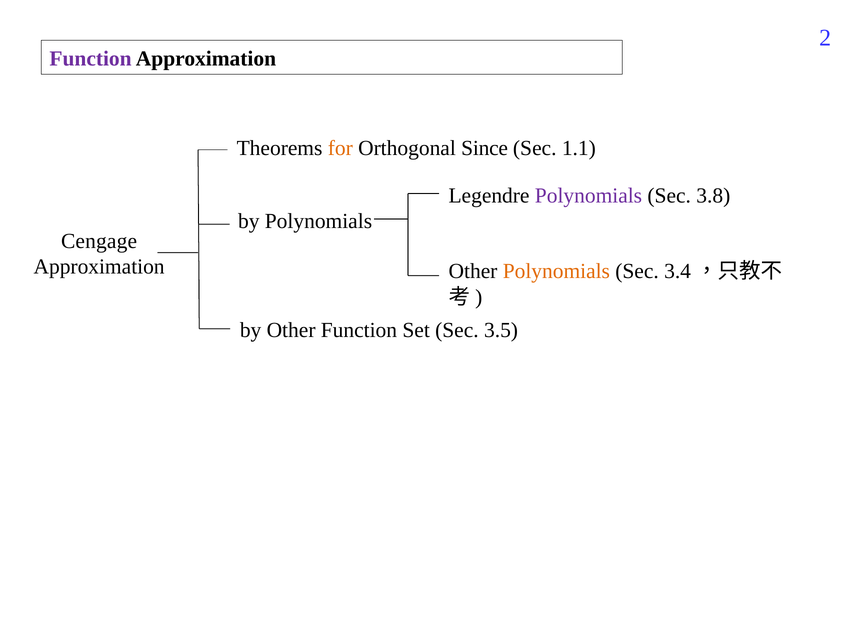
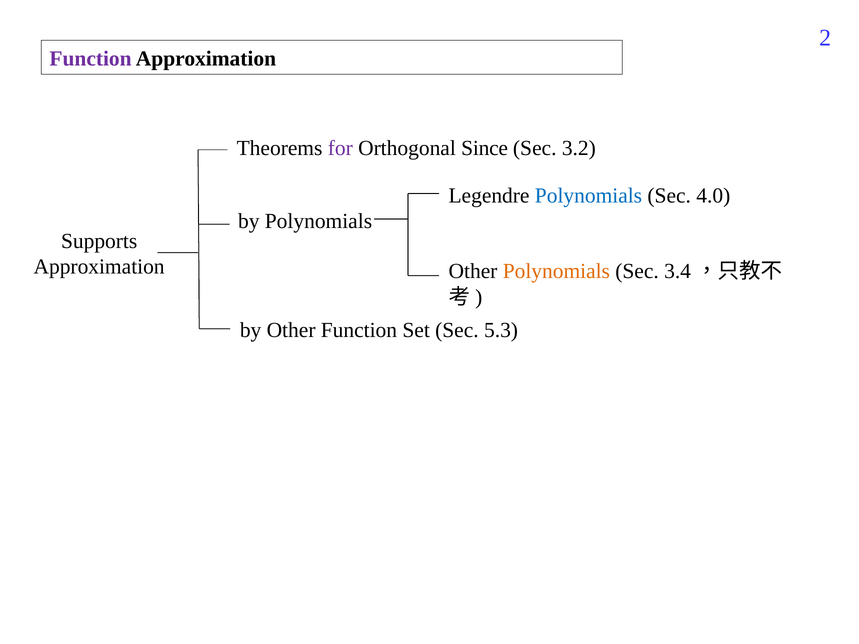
for colour: orange -> purple
1.1: 1.1 -> 3.2
Polynomials at (588, 196) colour: purple -> blue
3.8: 3.8 -> 4.0
Cengage: Cengage -> Supports
3.5: 3.5 -> 5.3
